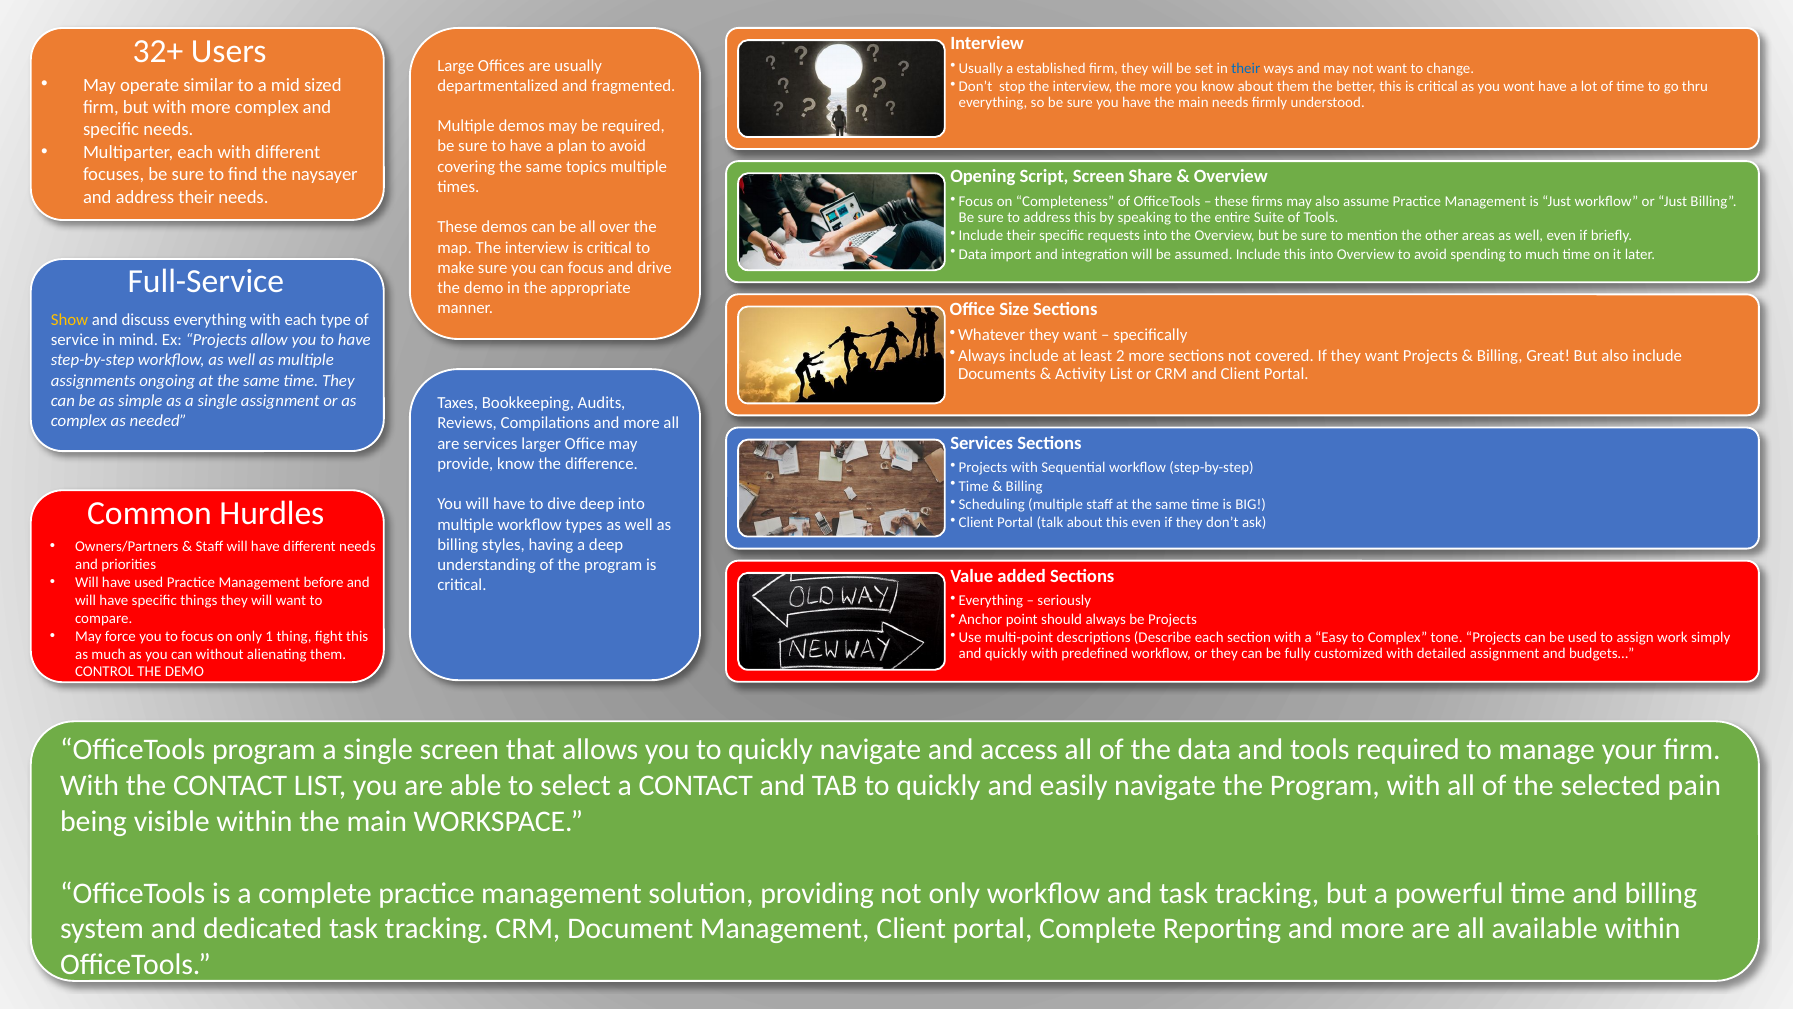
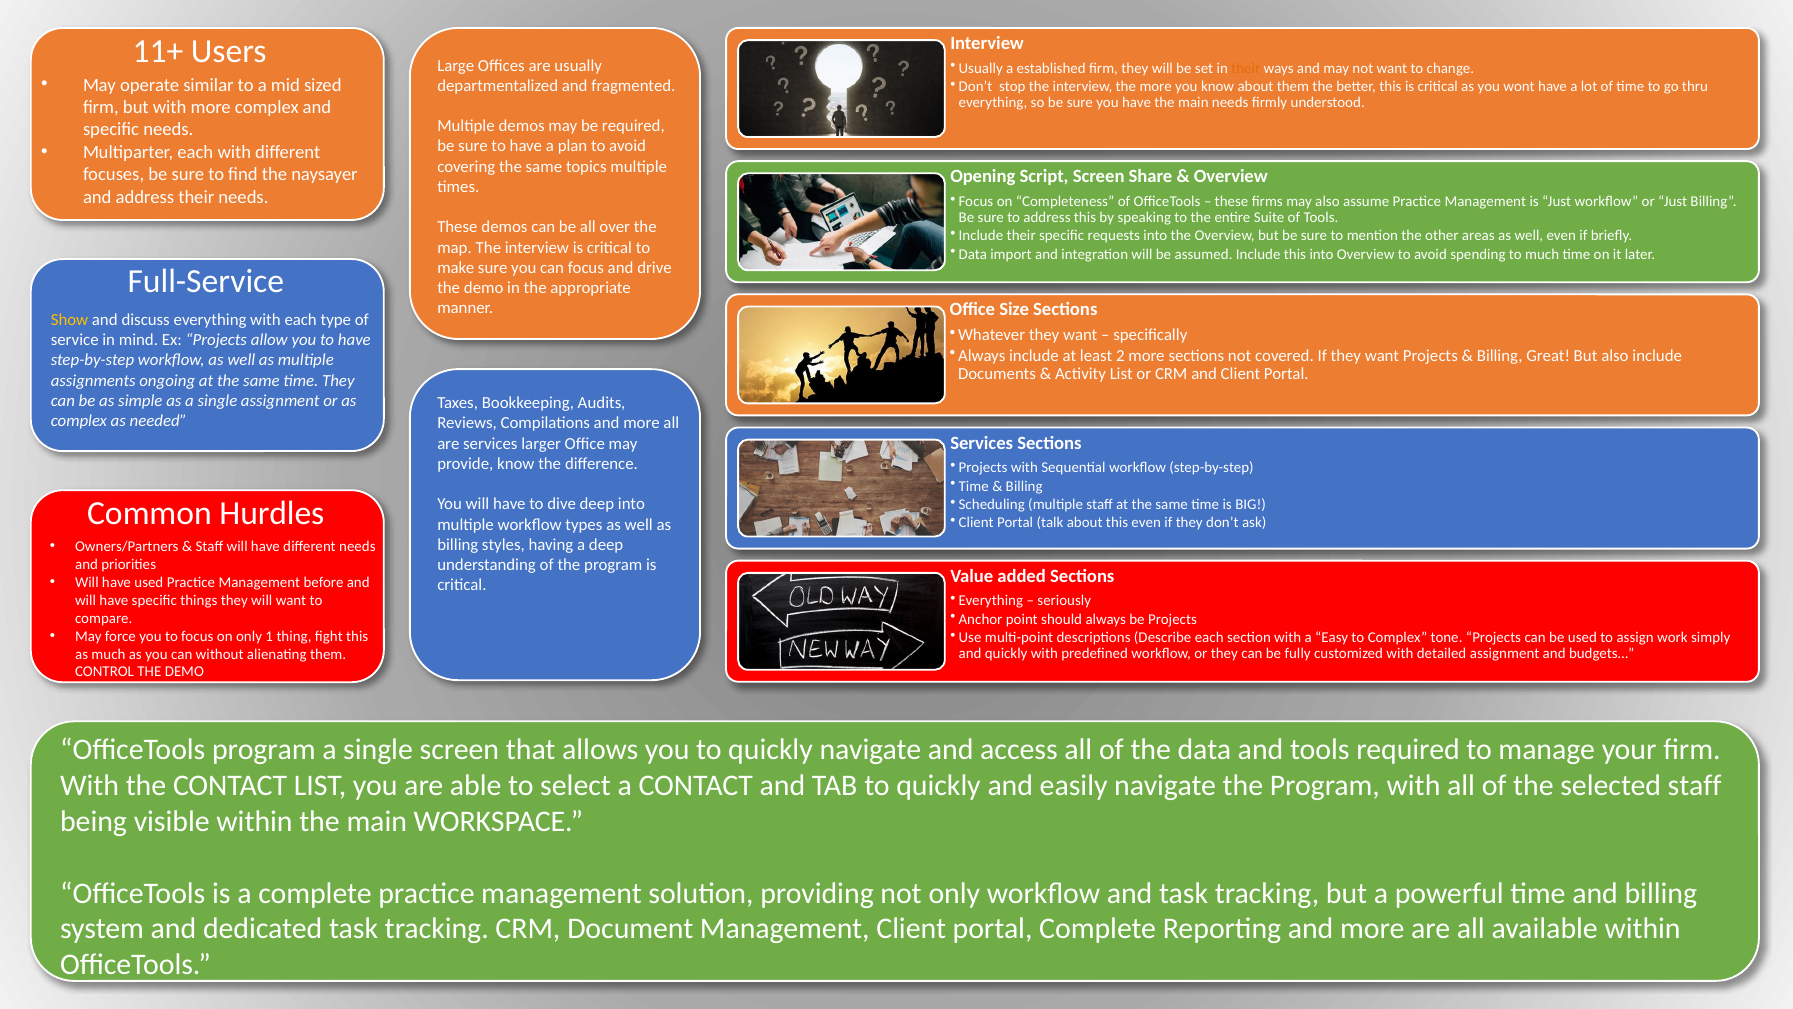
32+: 32+ -> 11+
their at (1246, 68) colour: blue -> orange
selected pain: pain -> staff
